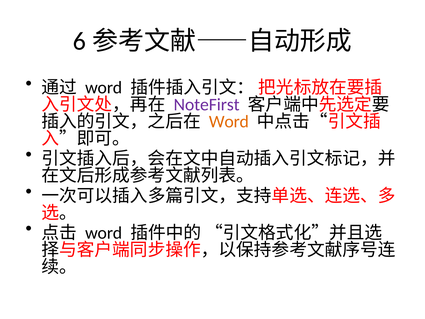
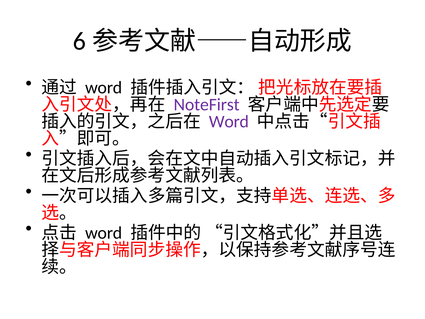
Word at (229, 122) colour: orange -> purple
